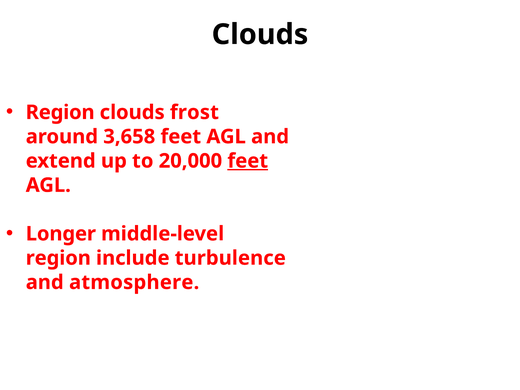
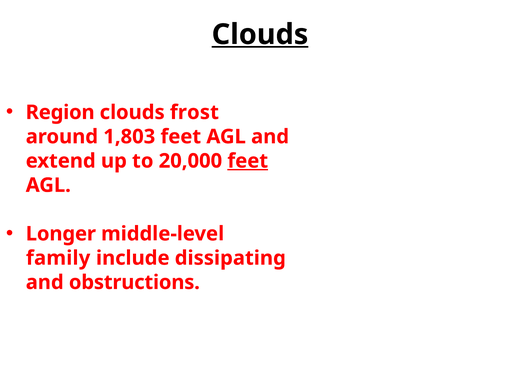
Clouds at (260, 35) underline: none -> present
3,658: 3,658 -> 1,803
region at (58, 258): region -> family
turbulence: turbulence -> dissipating
atmosphere: atmosphere -> obstructions
